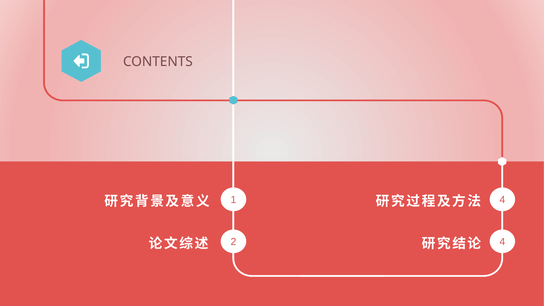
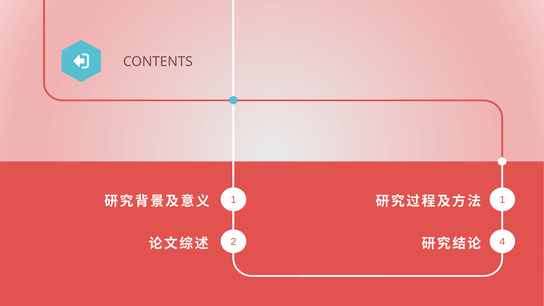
1 4: 4 -> 1
